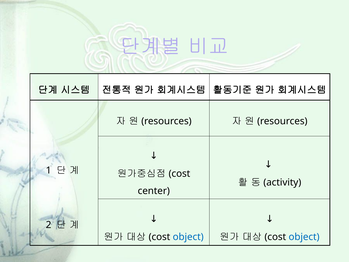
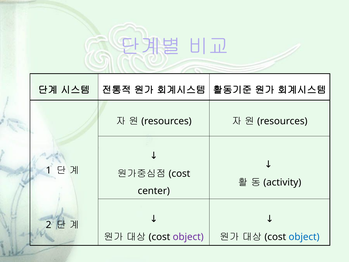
object at (188, 237) colour: blue -> purple
